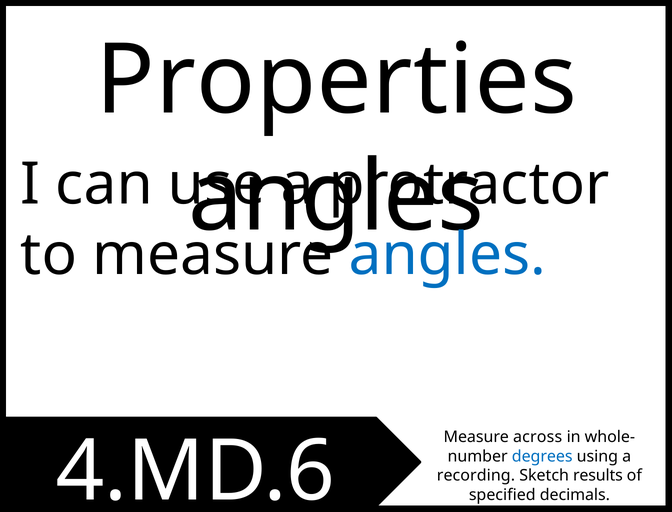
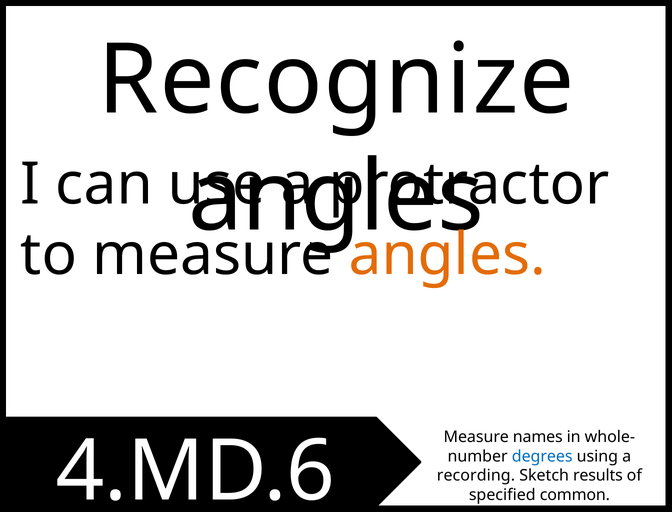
Properties: Properties -> Recognize
angles at (447, 255) colour: blue -> orange
across: across -> names
decimals: decimals -> common
